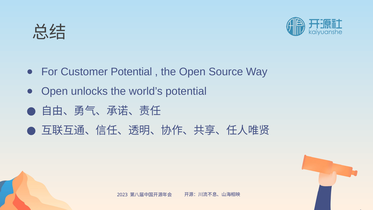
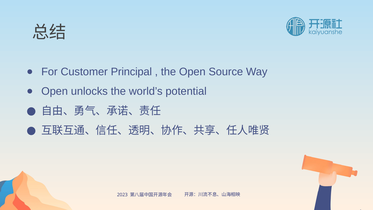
Customer Potential: Potential -> Principal
